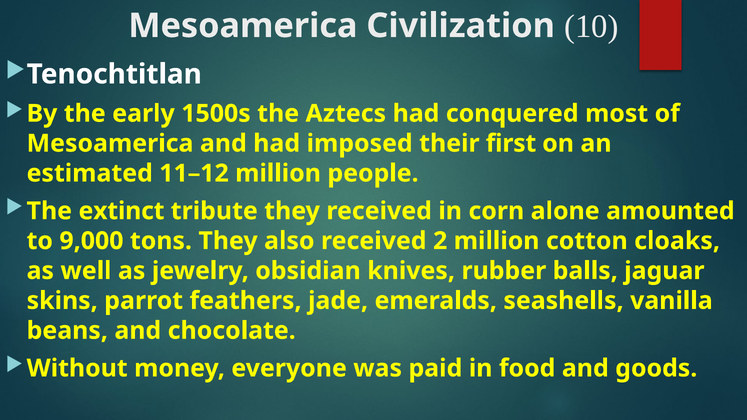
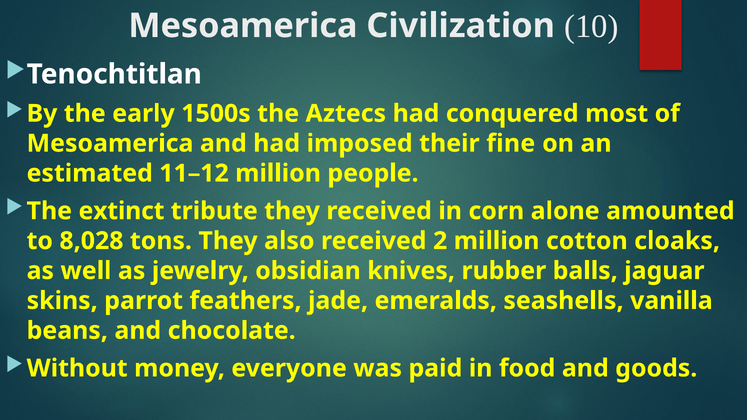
first: first -> fine
9,000: 9,000 -> 8,028
